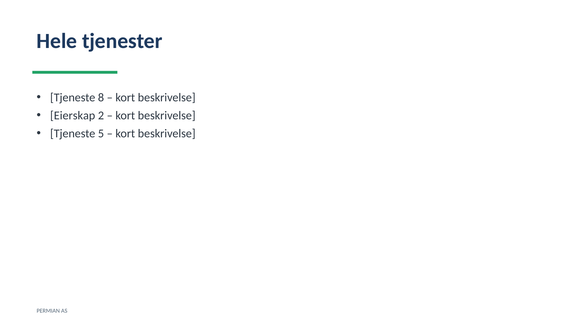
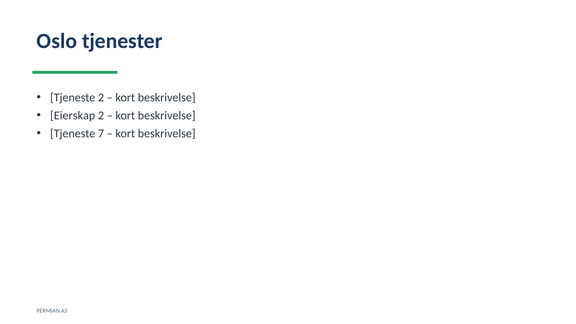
Hele: Hele -> Oslo
Tjeneste 8: 8 -> 2
5: 5 -> 7
